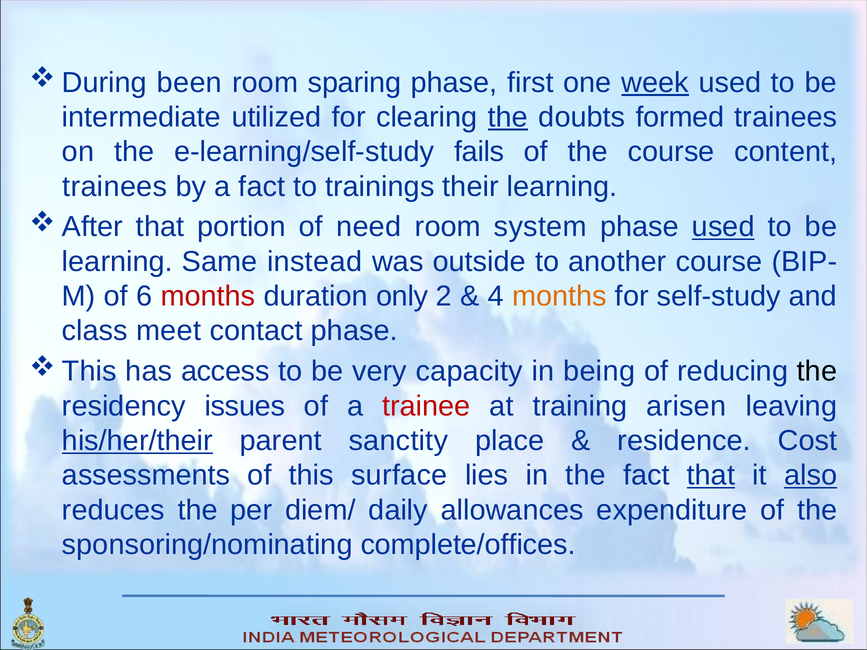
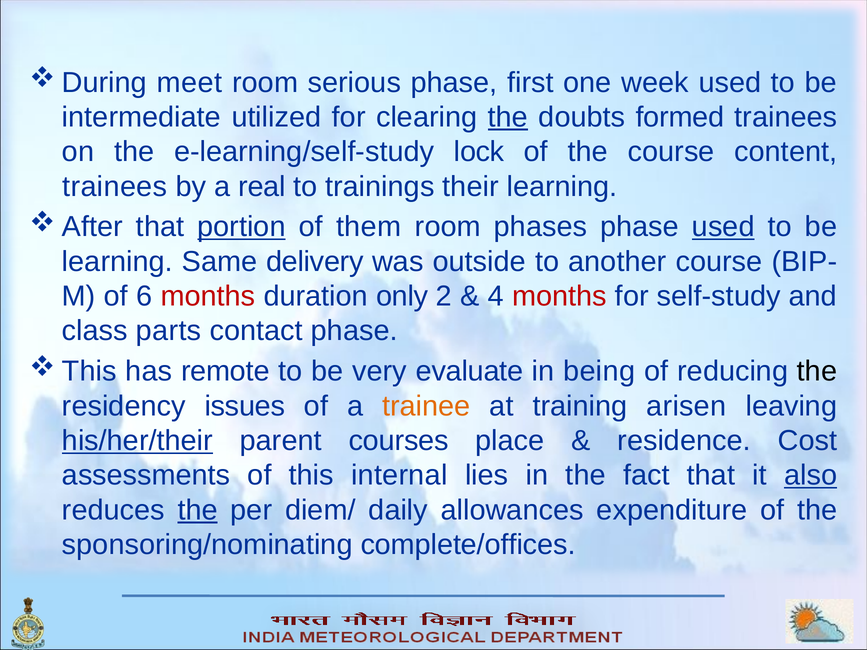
been: been -> meet
sparing: sparing -> serious
week underline: present -> none
fails: fails -> lock
a fact: fact -> real
portion underline: none -> present
need: need -> them
system: system -> phases
instead: instead -> delivery
months at (559, 296) colour: orange -> red
meet: meet -> parts
access: access -> remote
capacity: capacity -> evaluate
trainee colour: red -> orange
sanctity: sanctity -> courses
surface: surface -> internal
that at (711, 476) underline: present -> none
the at (198, 510) underline: none -> present
